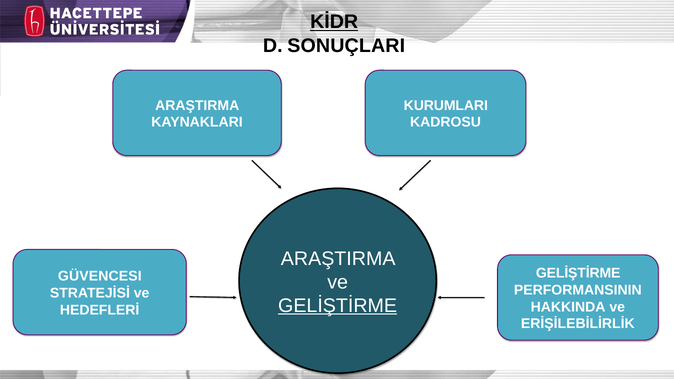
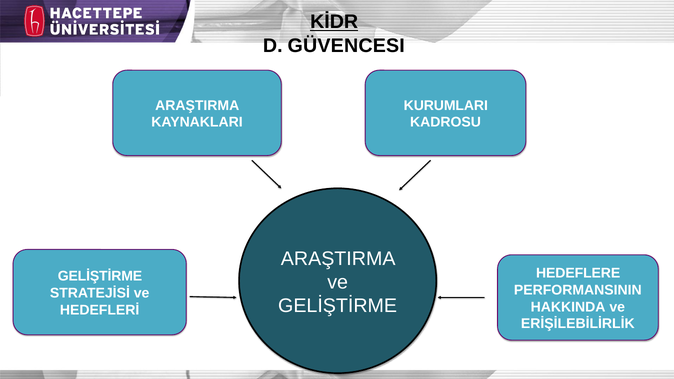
SONUÇLARI: SONUÇLARI -> GÜVENCESI
GELİŞTİRME at (578, 273): GELİŞTİRME -> HEDEFLERE
GÜVENCESI at (100, 276): GÜVENCESI -> GELİŞTİRME
GELİŞTİRME at (338, 306) underline: present -> none
